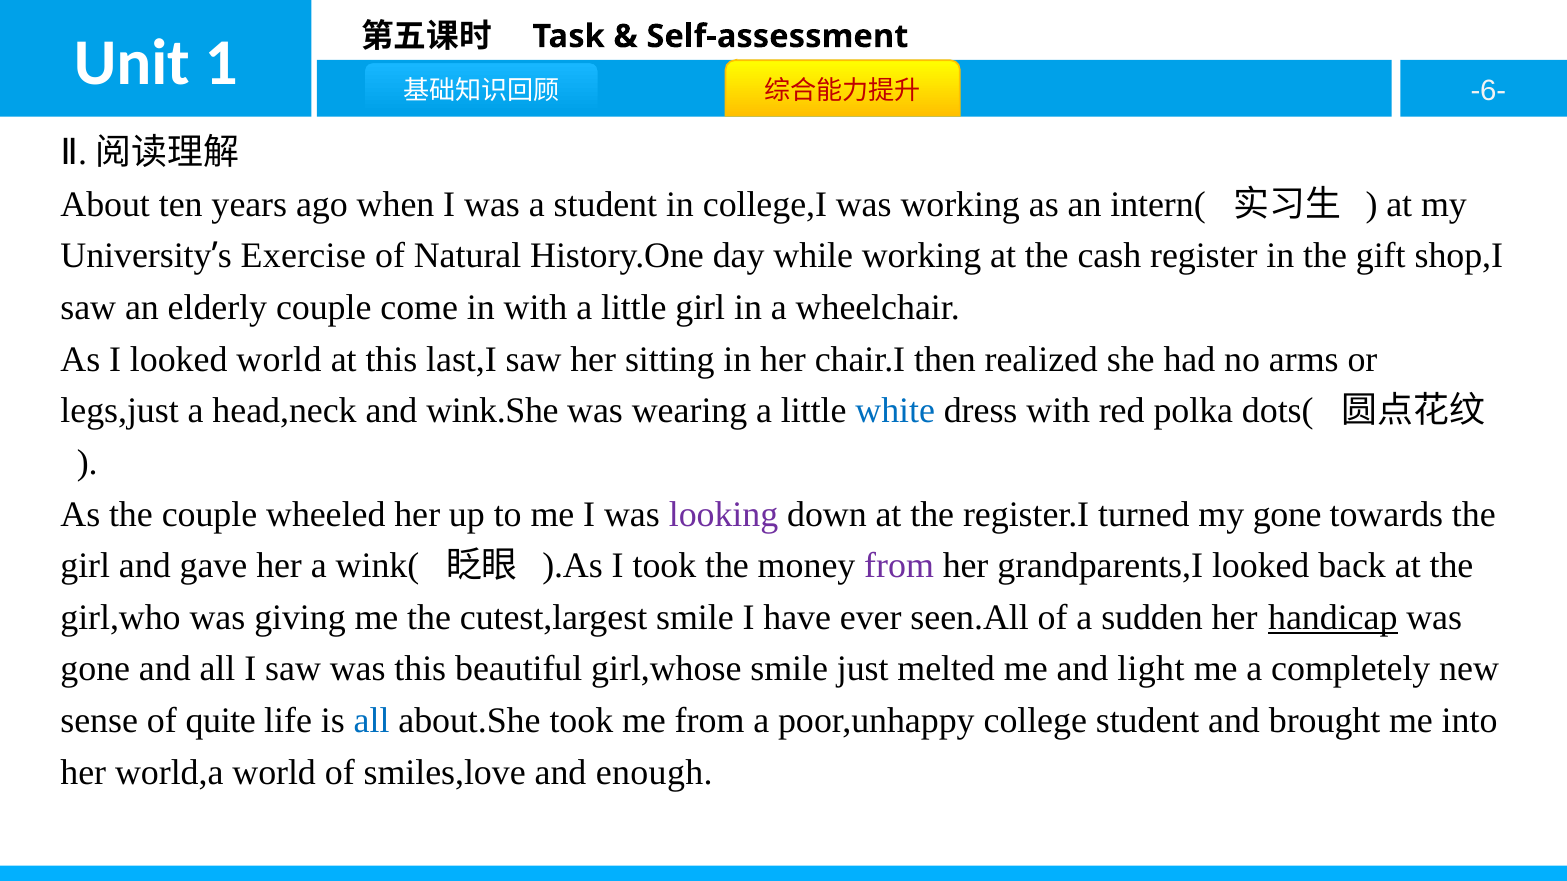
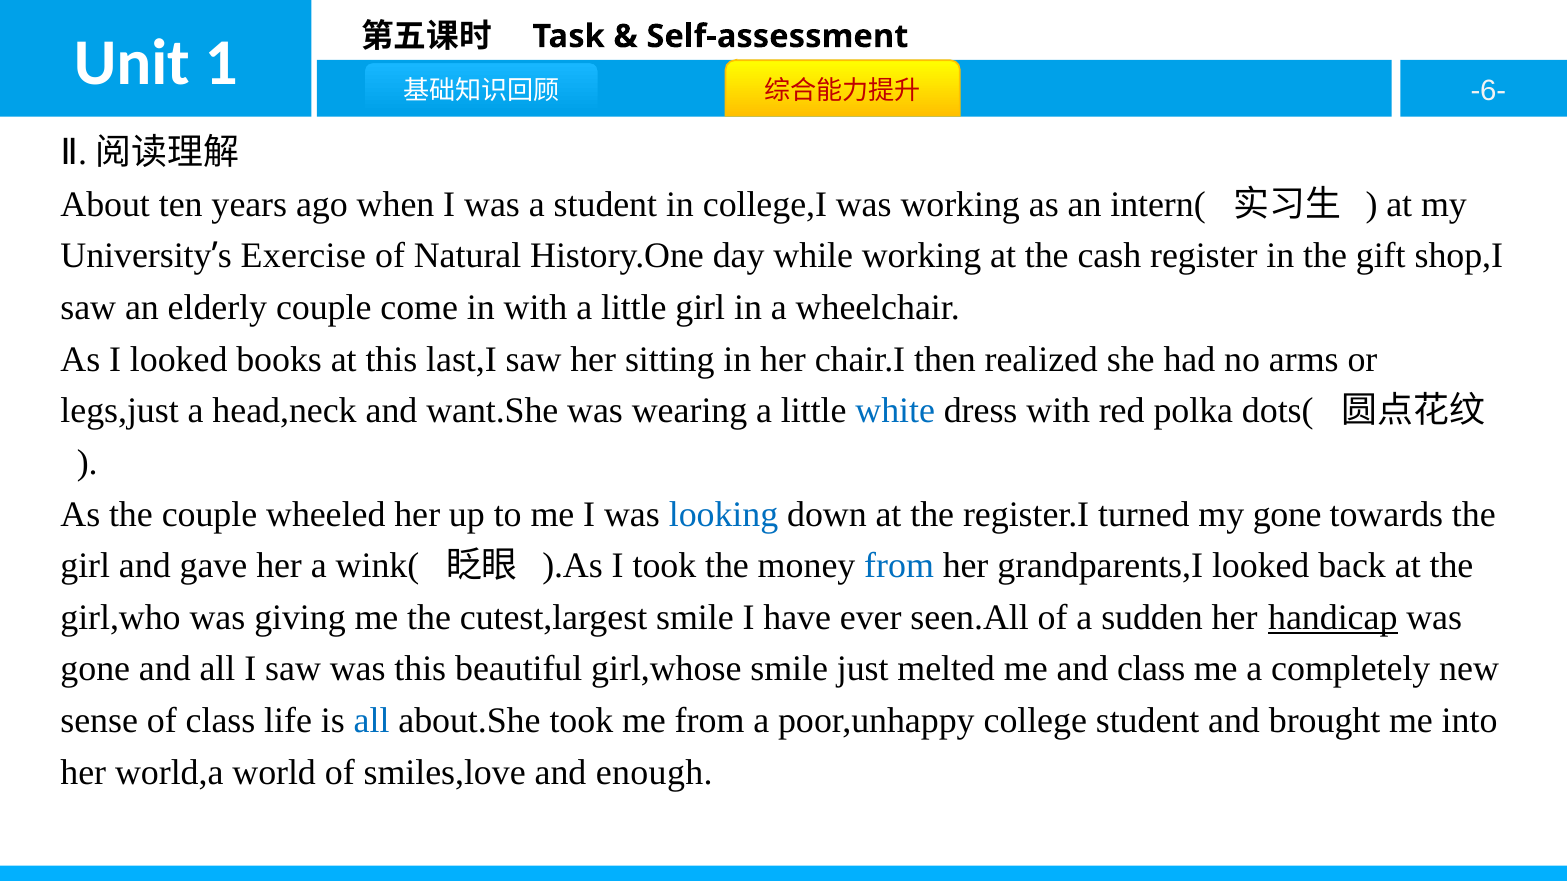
looked world: world -> books
wink.She: wink.She -> want.She
looking colour: purple -> blue
from at (899, 566) colour: purple -> blue
and light: light -> class
of quite: quite -> class
